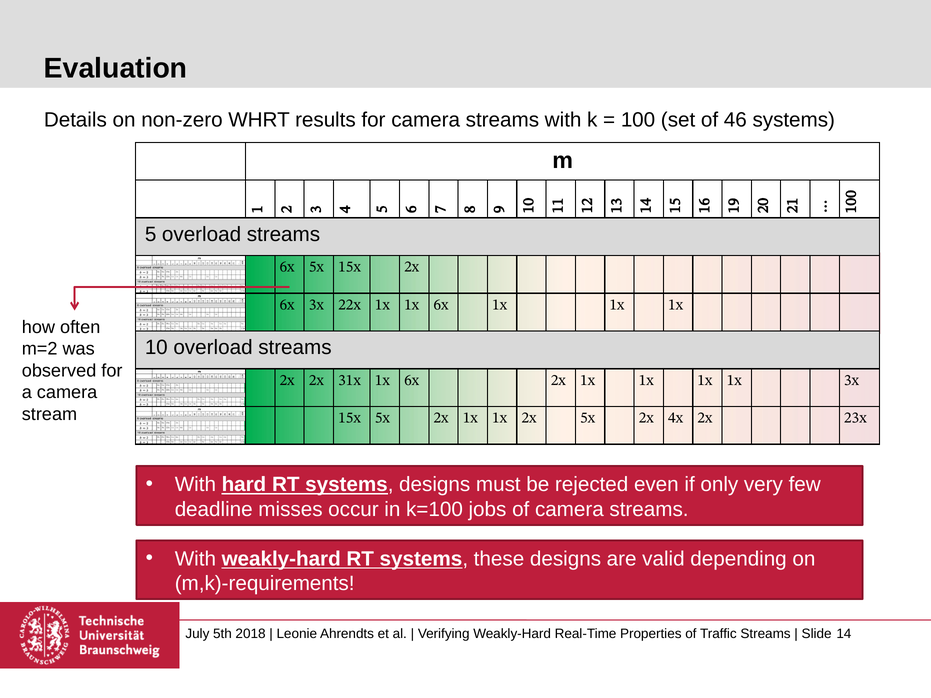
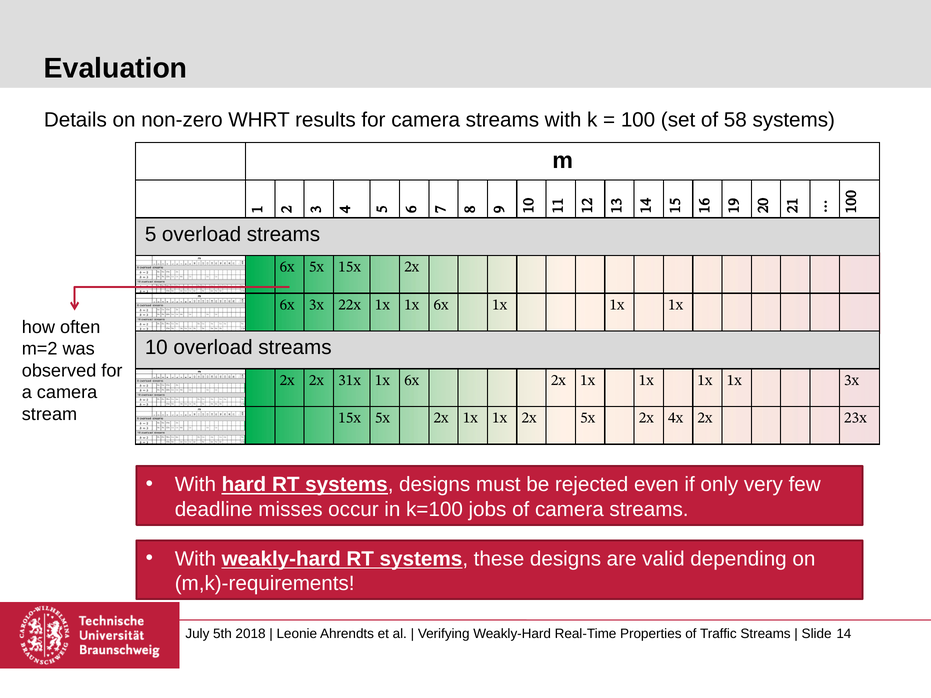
46: 46 -> 58
